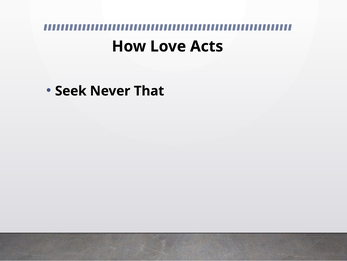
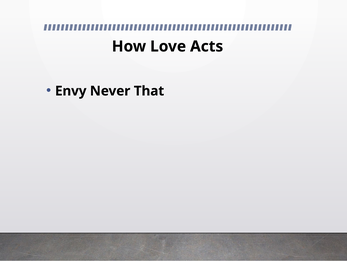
Seek: Seek -> Envy
